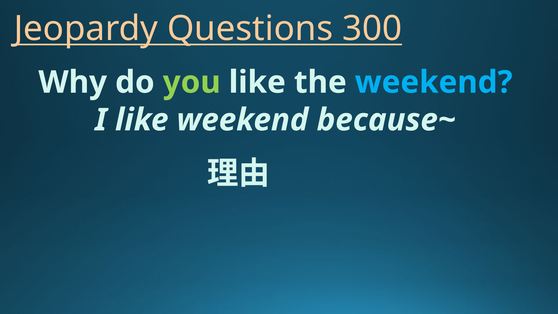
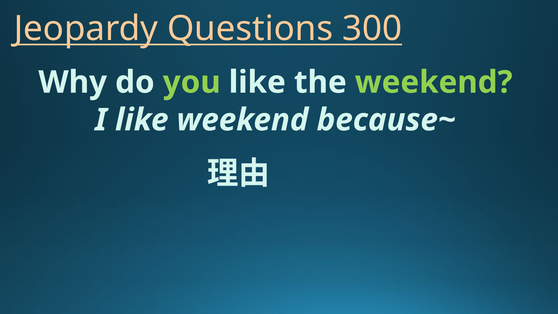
weekend at (434, 82) colour: light blue -> light green
